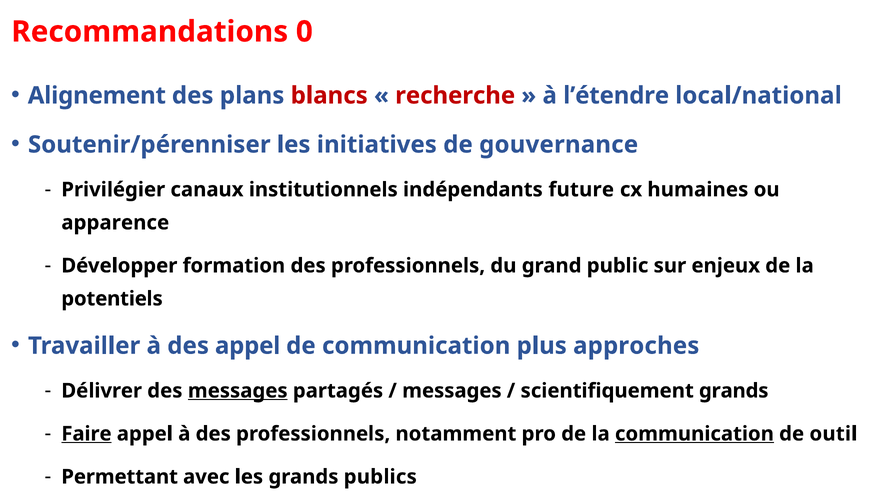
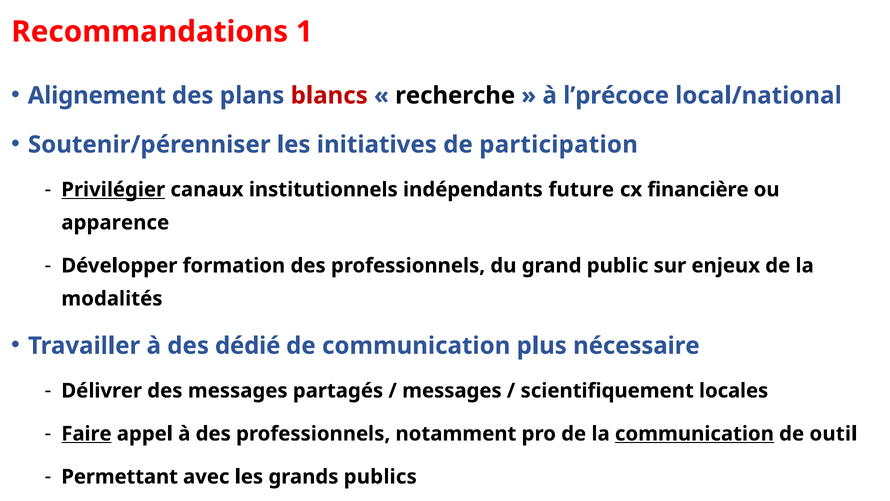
0: 0 -> 1
recherche colour: red -> black
l’étendre: l’étendre -> l’précoce
gouvernance: gouvernance -> participation
Privilégier underline: none -> present
humaines: humaines -> financière
potentiels: potentiels -> modalités
des appel: appel -> dédié
approches: approches -> nécessaire
messages at (238, 390) underline: present -> none
scientifiquement grands: grands -> locales
